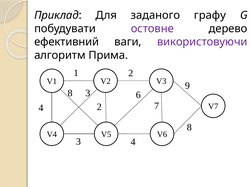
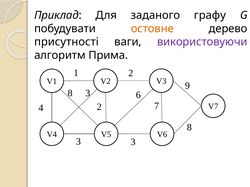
остовне colour: purple -> orange
ефективний: ефективний -> присутності
3 4: 4 -> 3
